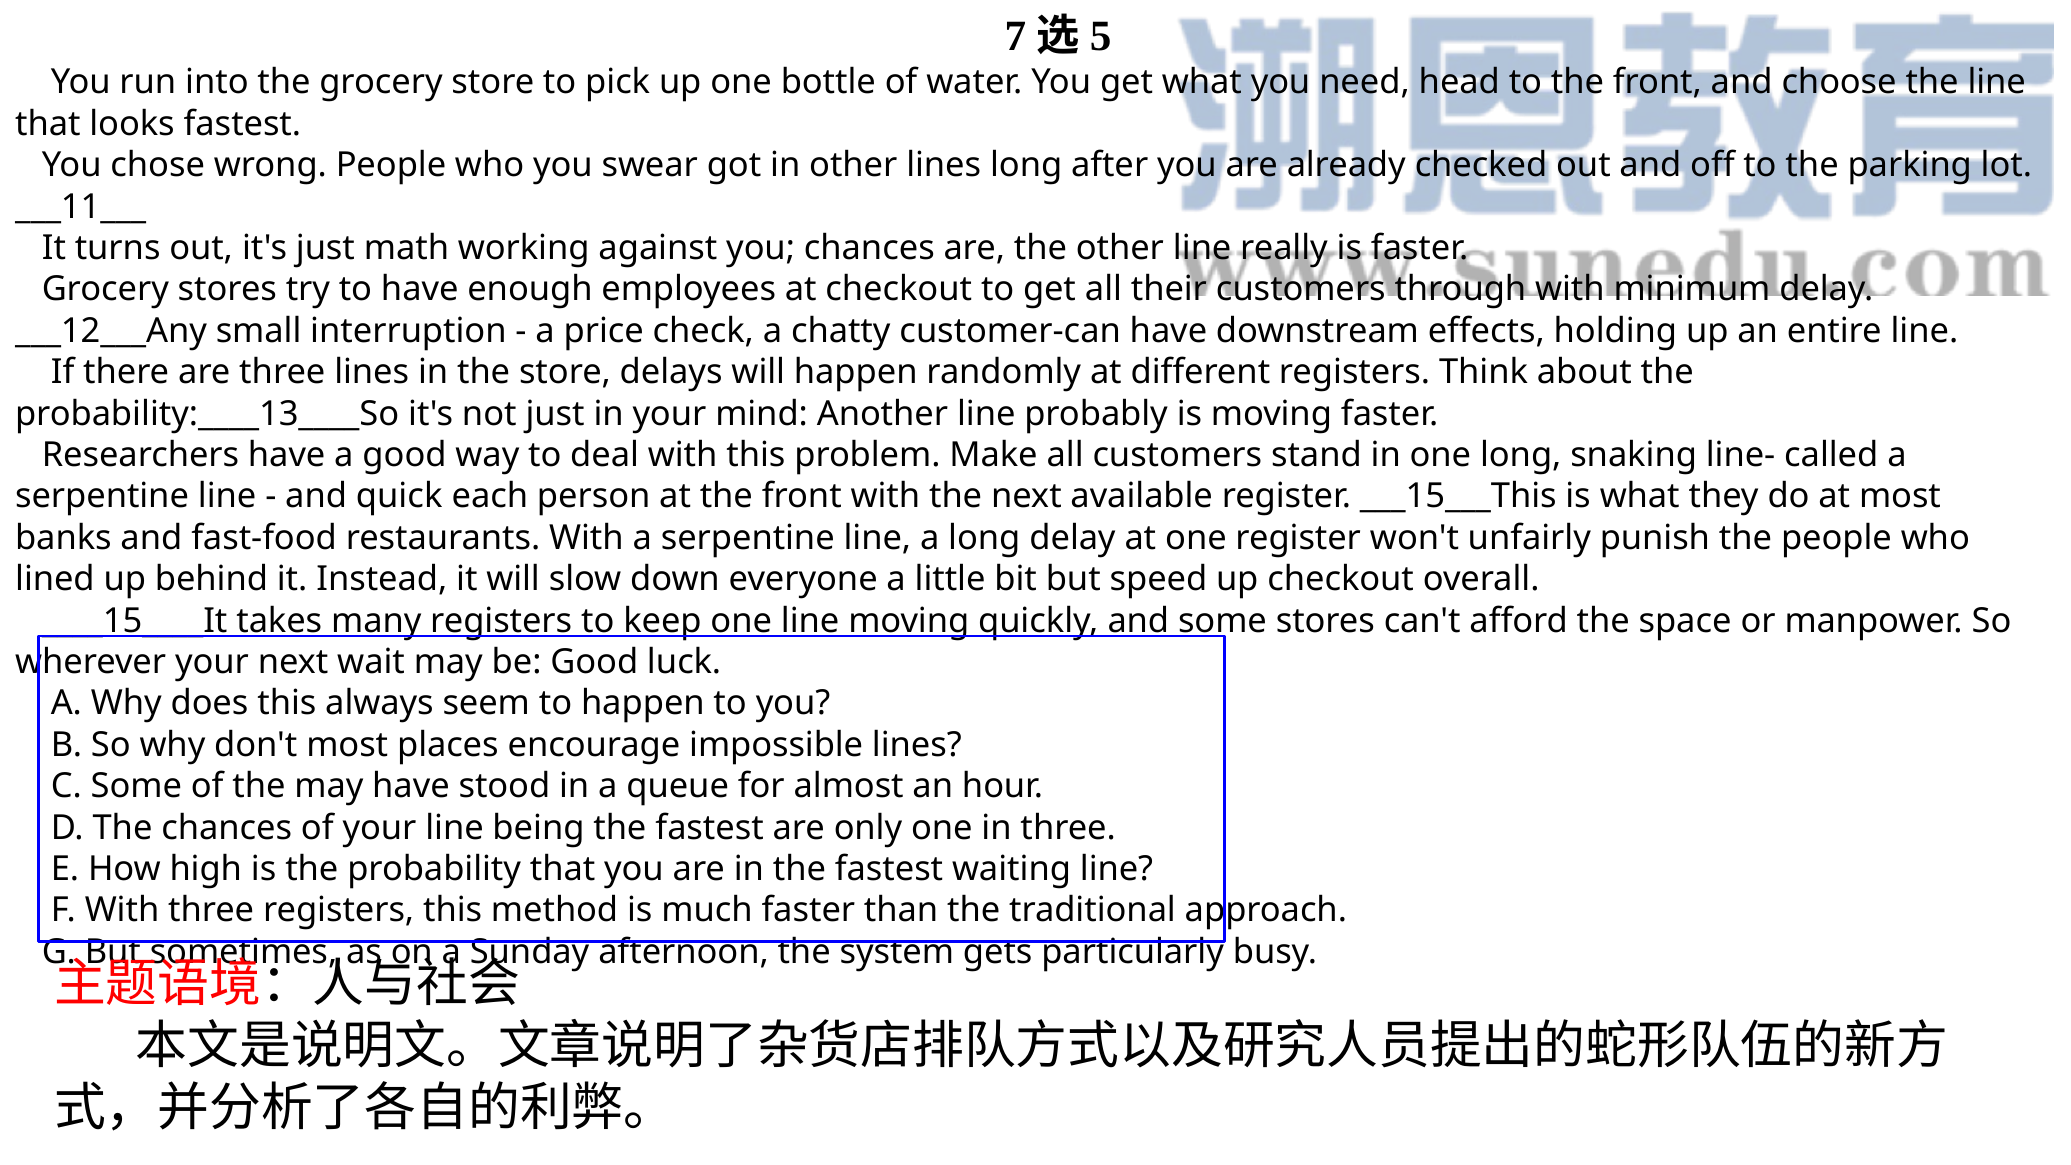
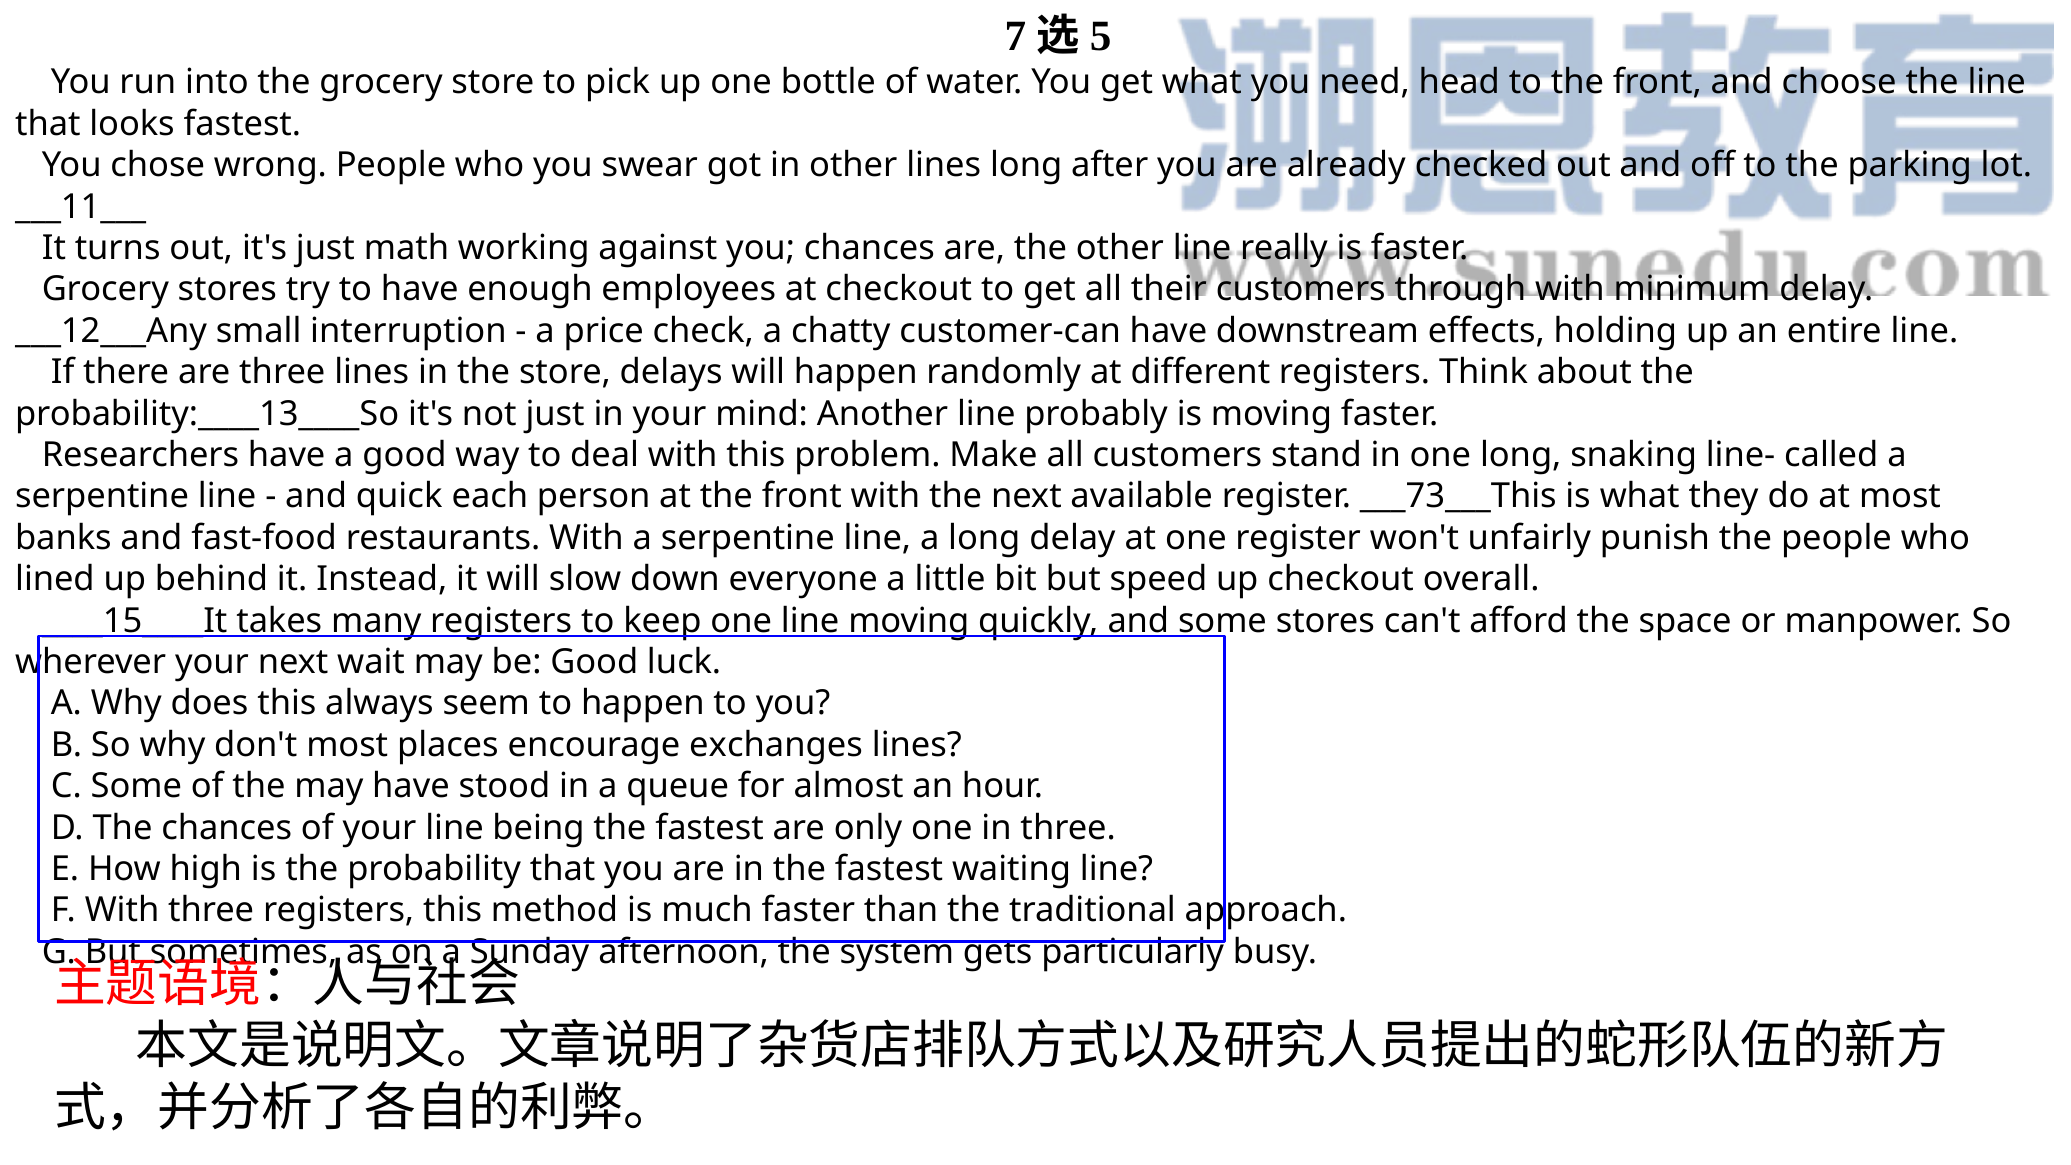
___15___This: ___15___This -> ___73___This
impossible: impossible -> exchanges
